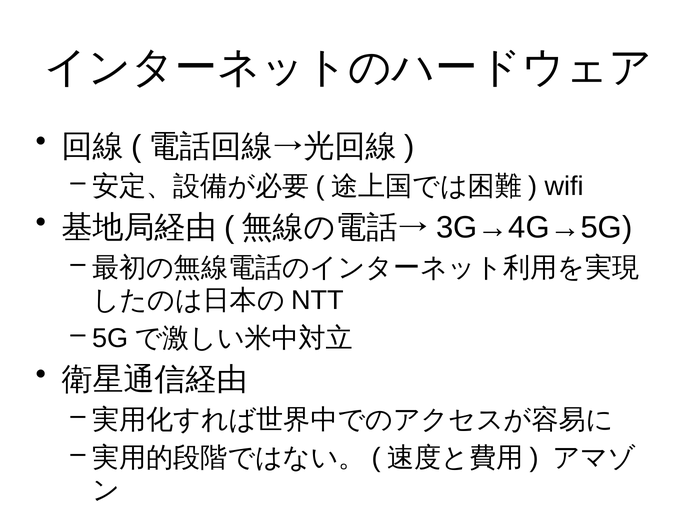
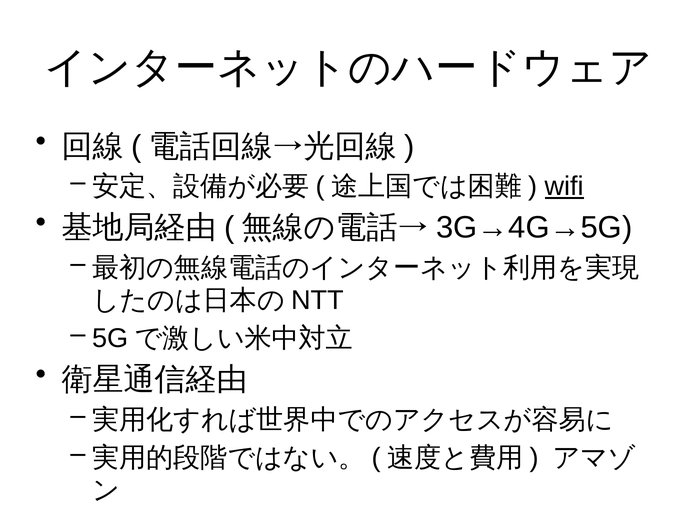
wifi underline: none -> present
